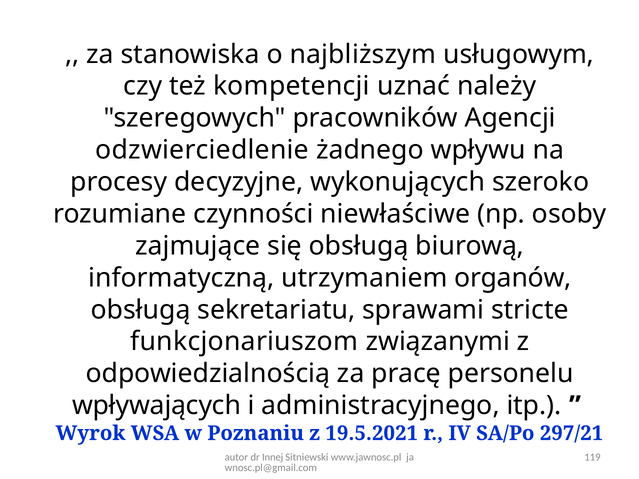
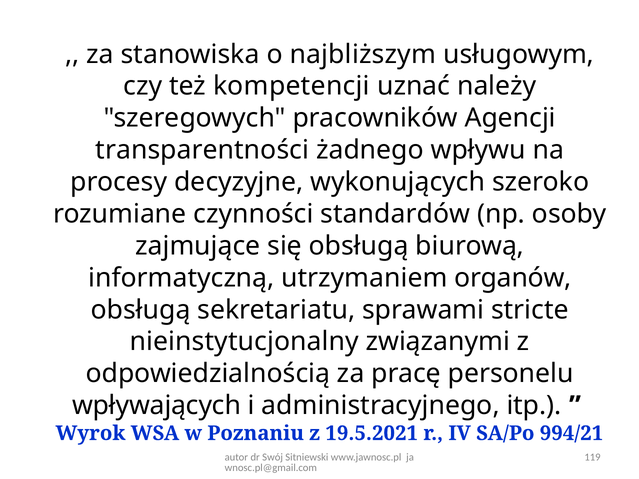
odzwierciedlenie: odzwierciedlenie -> transparentności
niewłaściwe: niewłaściwe -> standardów
funkcjonariuszom: funkcjonariuszom -> nieinstytucjonalny
297/21: 297/21 -> 994/21
Innej: Innej -> Swój
